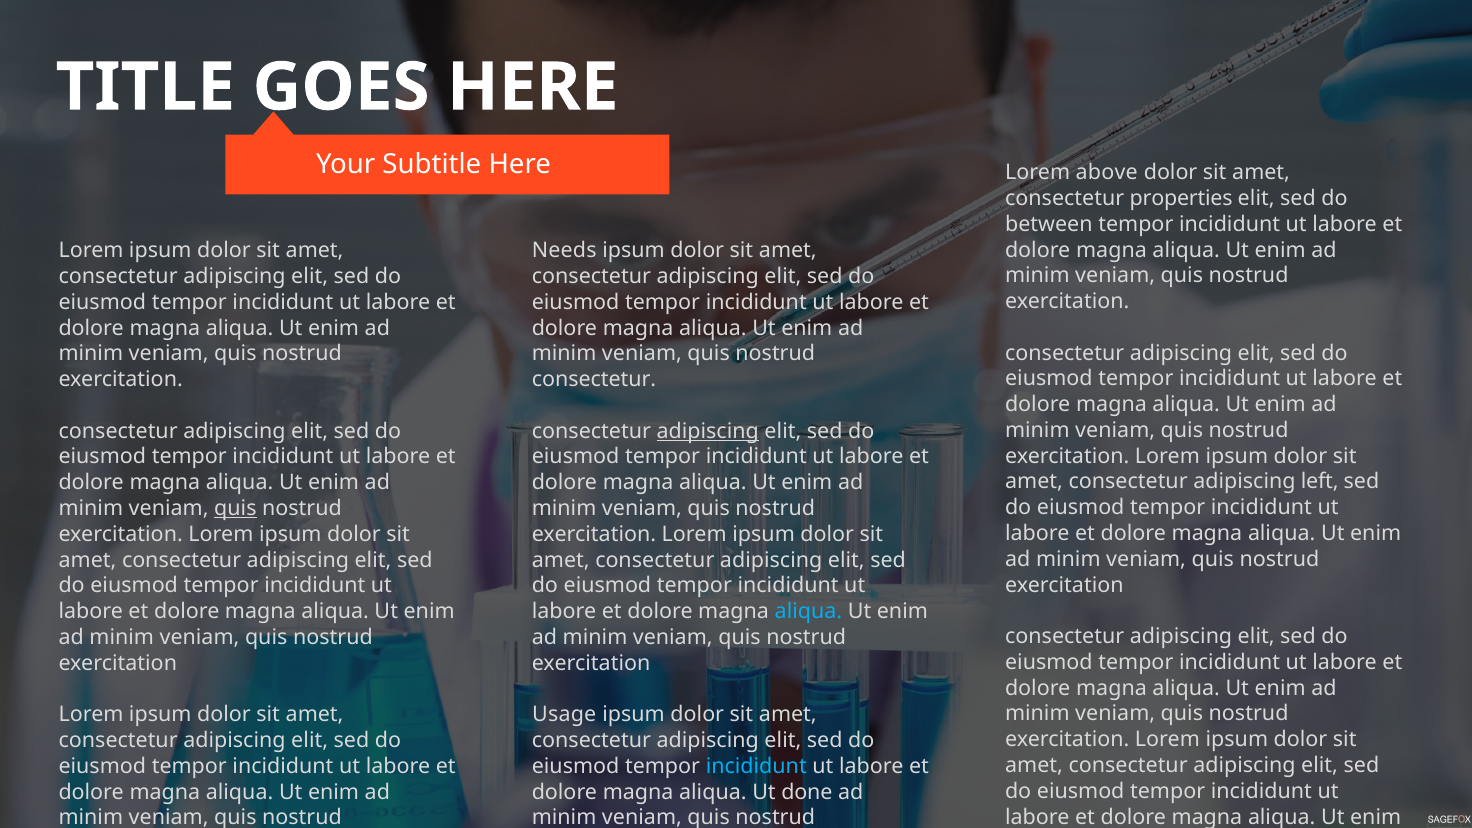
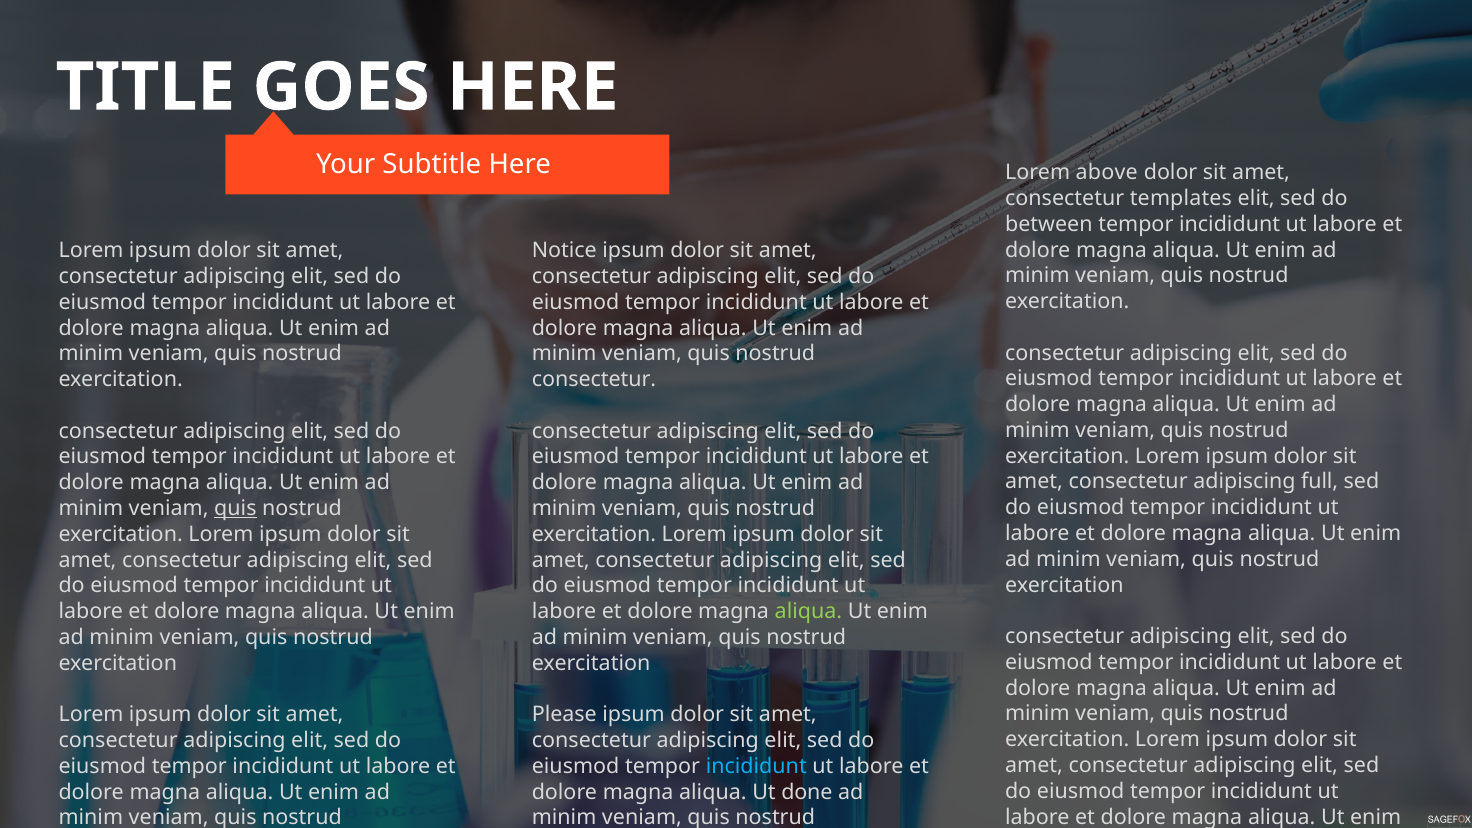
properties: properties -> templates
Needs: Needs -> Notice
adipiscing at (708, 431) underline: present -> none
left: left -> full
aliqua at (808, 611) colour: light blue -> light green
Usage: Usage -> Please
